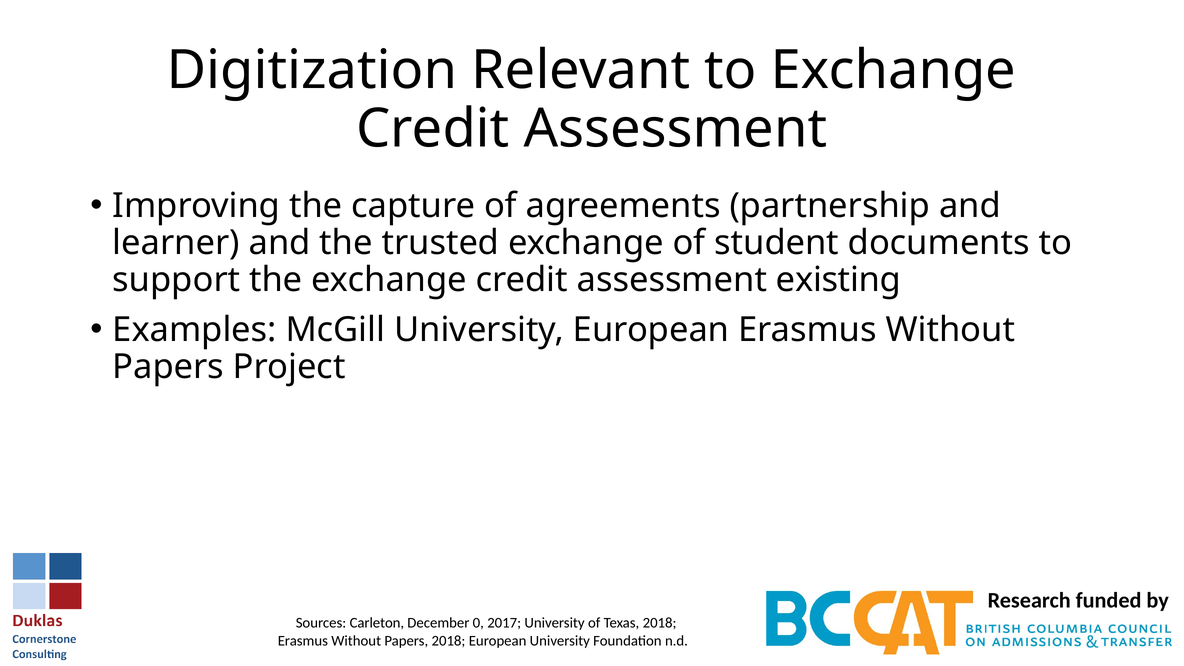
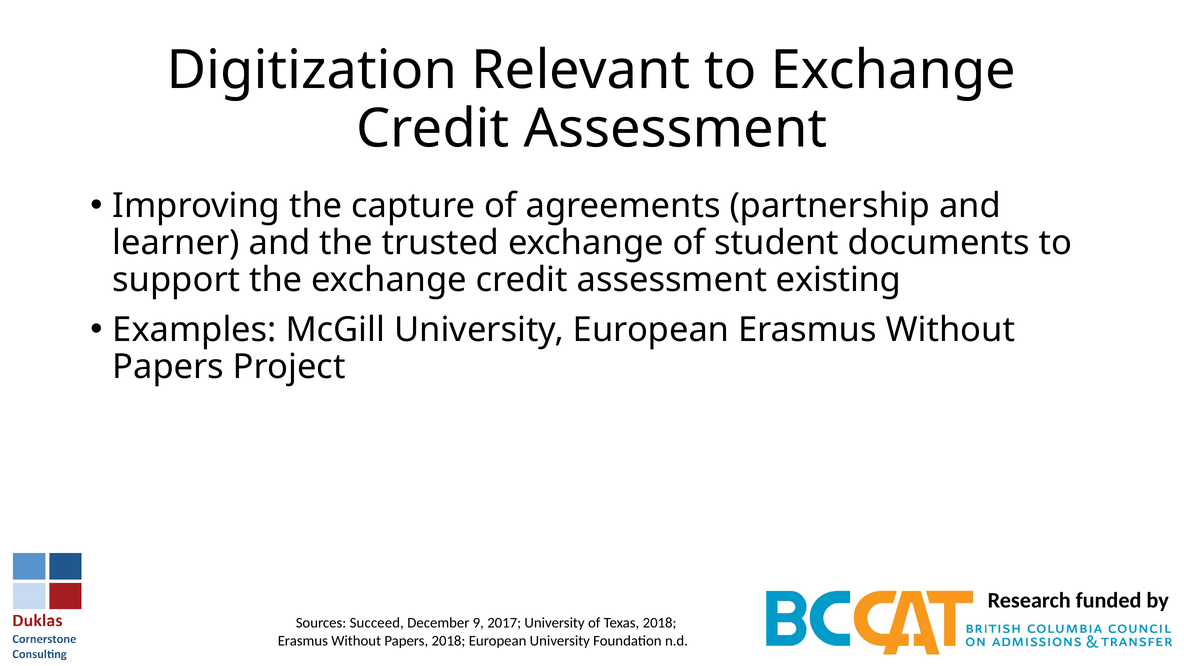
Carleton: Carleton -> Succeed
0: 0 -> 9
